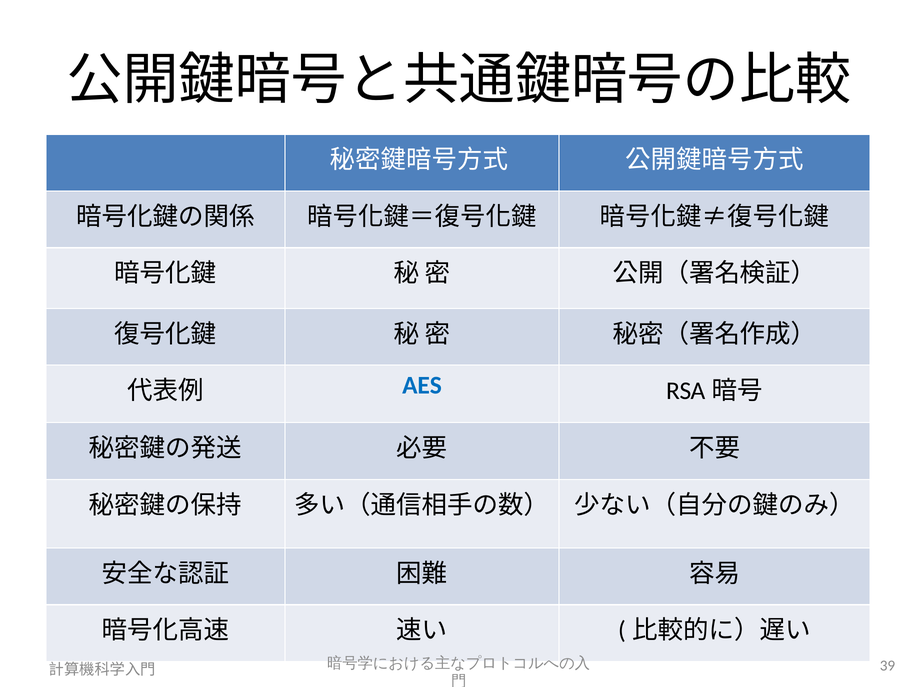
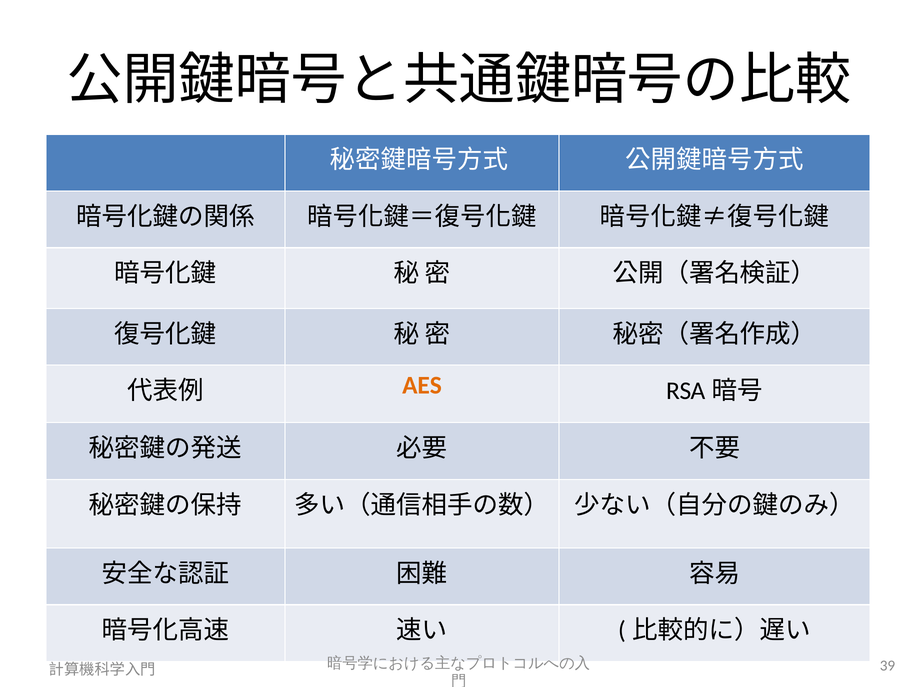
AES colour: blue -> orange
